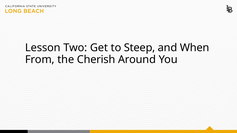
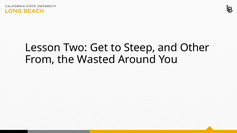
When: When -> Other
Cherish: Cherish -> Wasted
